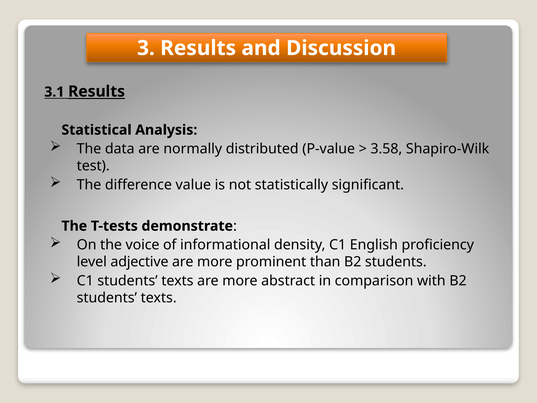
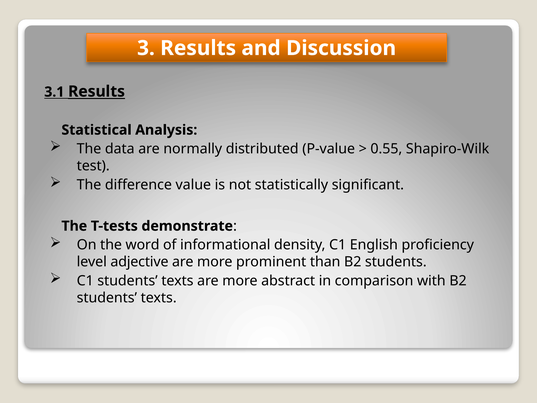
3.58: 3.58 -> 0.55
voice: voice -> word
